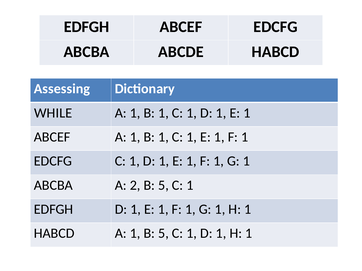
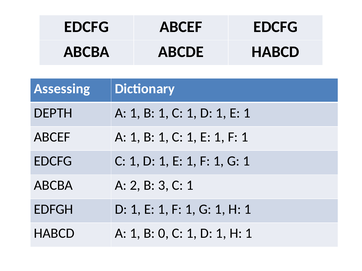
EDFGH at (87, 27): EDFGH -> EDCFG
WHILE: WHILE -> DEPTH
2 B 5: 5 -> 3
1 B 5: 5 -> 0
